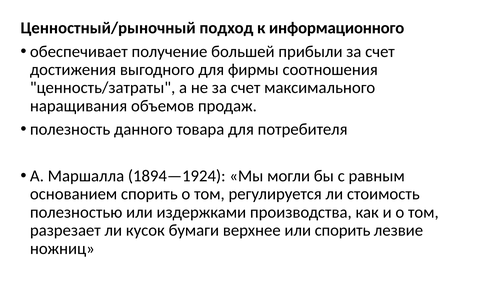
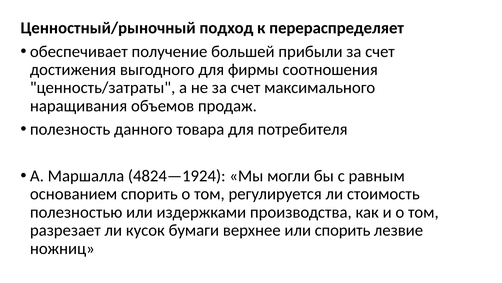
информационного: информационного -> перераспределяет
1894—1924: 1894—1924 -> 4824—1924
